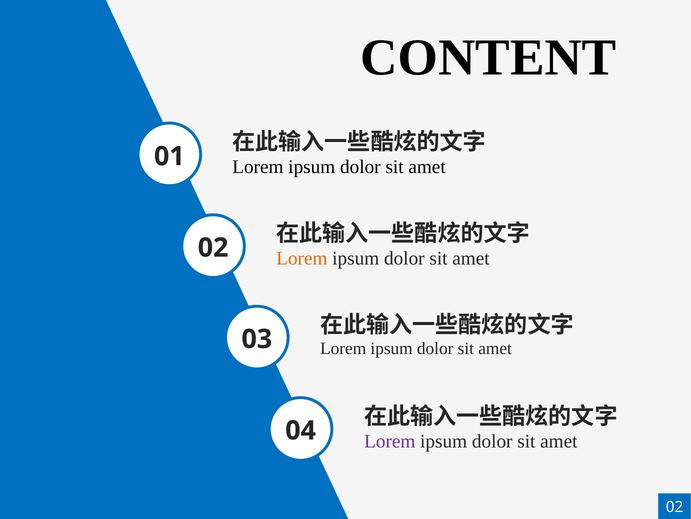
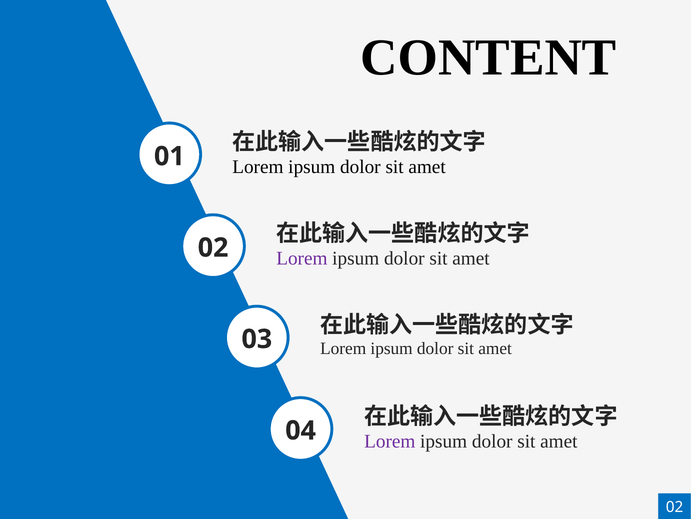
Lorem at (302, 258) colour: orange -> purple
